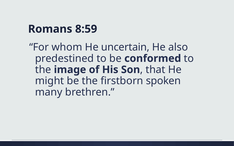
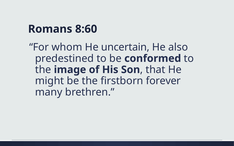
8:59: 8:59 -> 8:60
spoken: spoken -> forever
